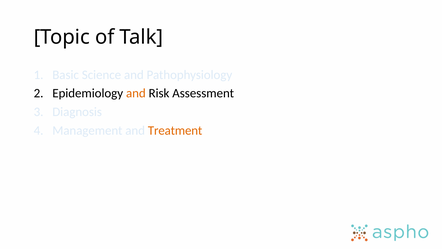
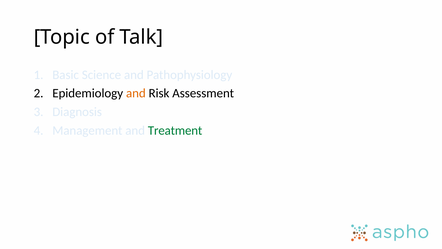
Treatment colour: orange -> green
